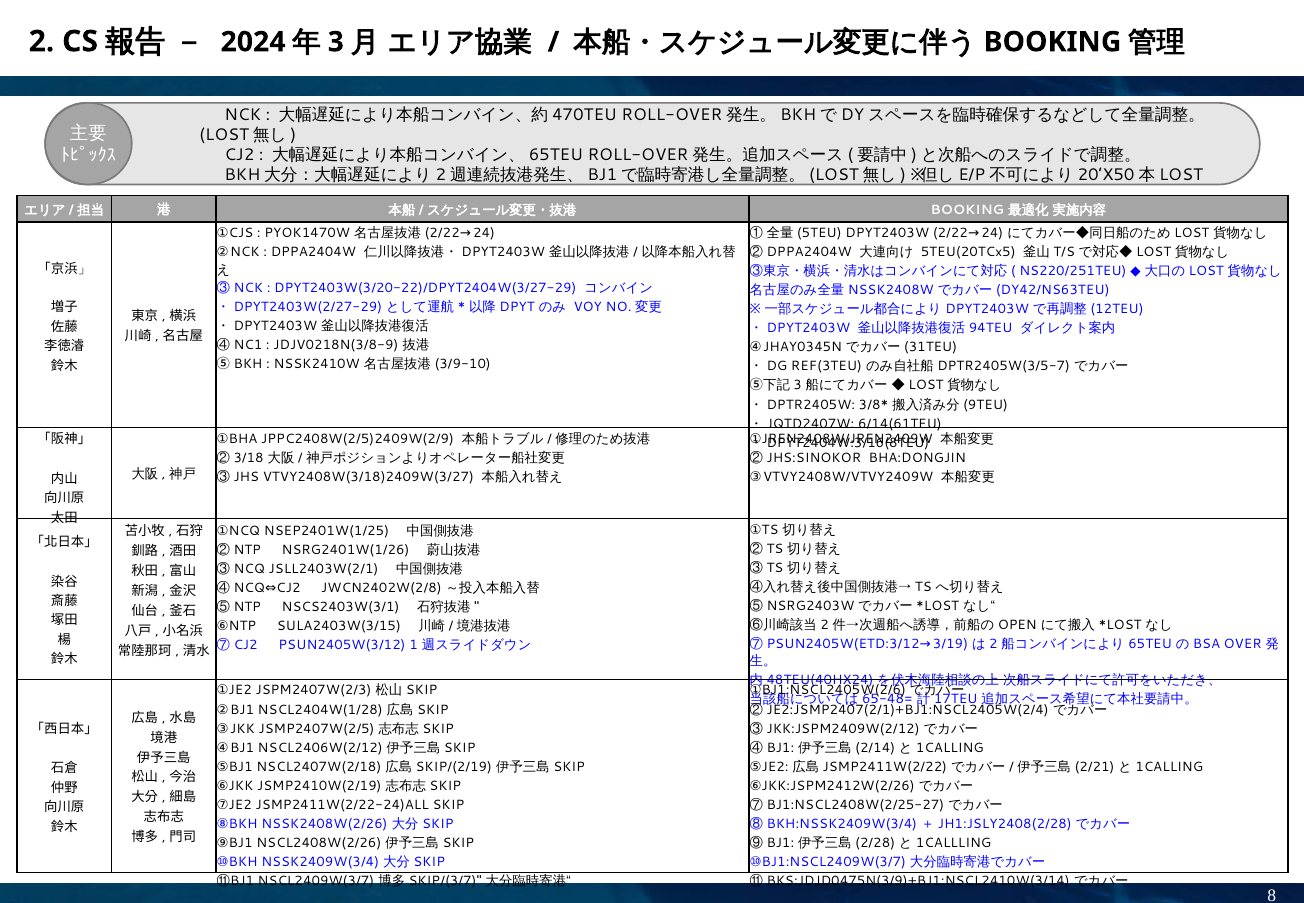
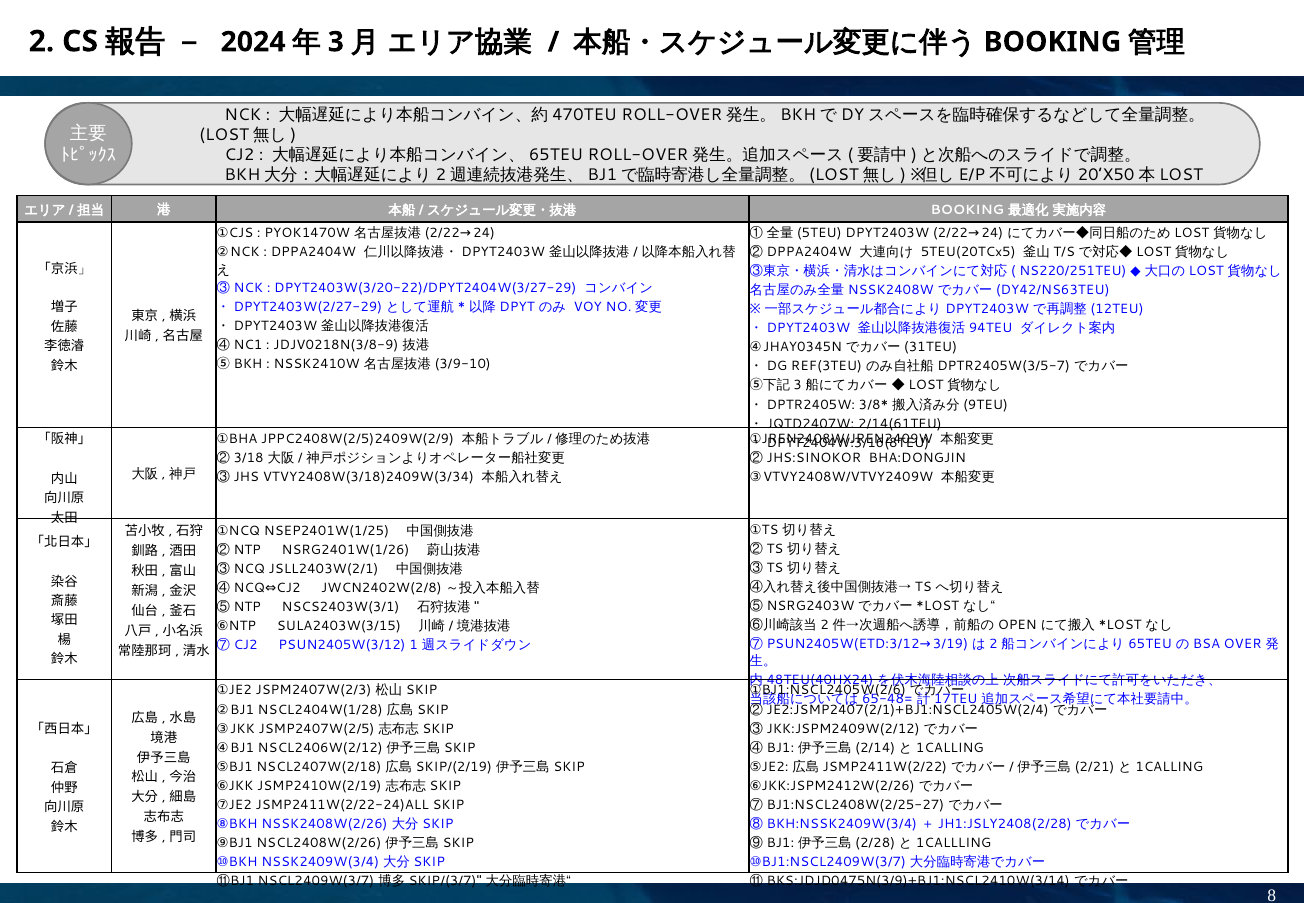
6/14(61TEU: 6/14(61TEU -> 2/14(61TEU
VTVY2408W(3/18)2409W(3/27: VTVY2408W(3/18)2409W(3/27 -> VTVY2408W(3/18)2409W(3/34
